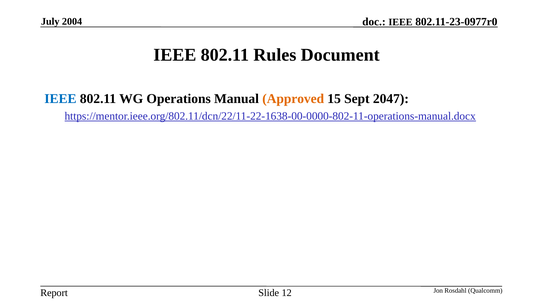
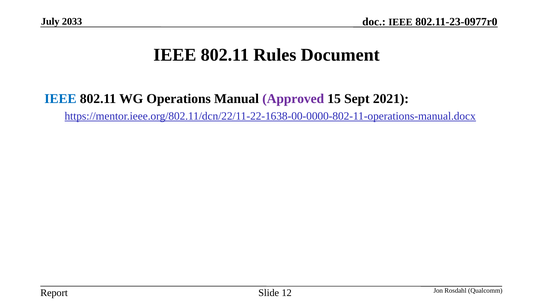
2004: 2004 -> 2033
Approved colour: orange -> purple
2047: 2047 -> 2021
